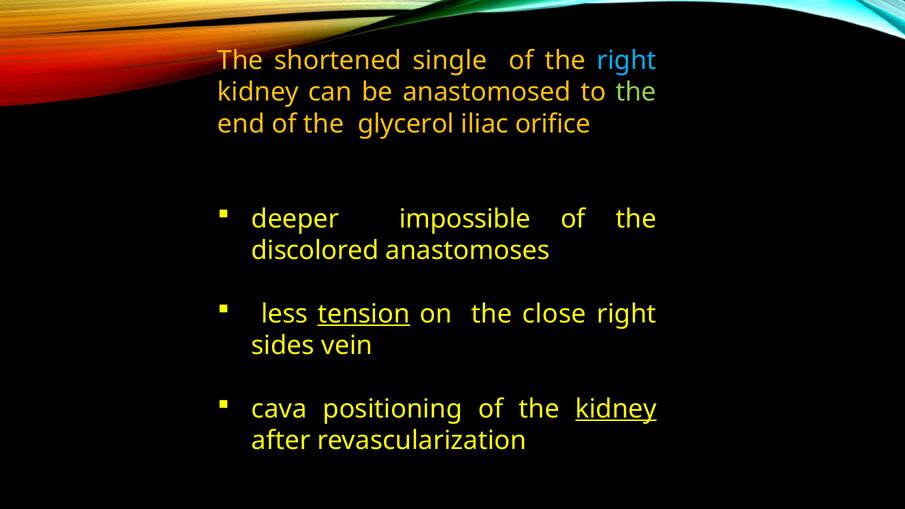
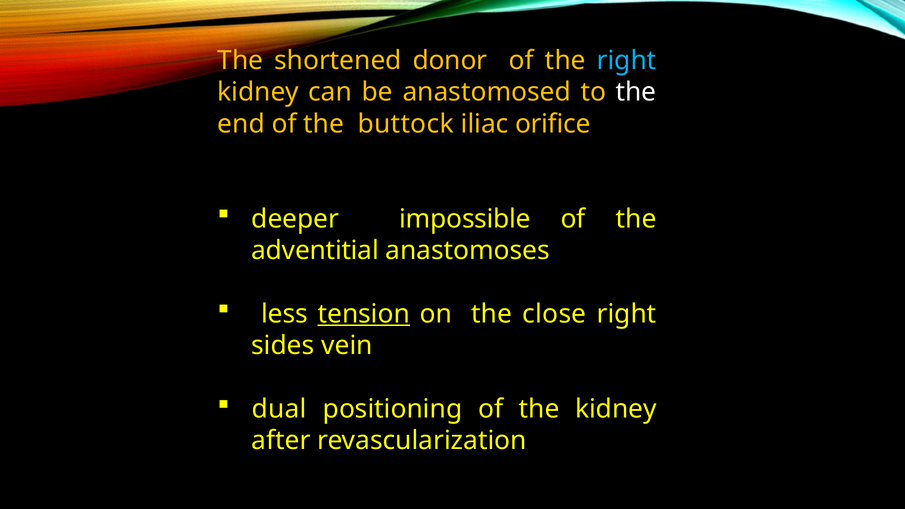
single: single -> donor
the at (636, 92) colour: light green -> white
glycerol: glycerol -> buttock
discolored: discolored -> adventitial
cava: cava -> dual
kidney at (616, 409) underline: present -> none
